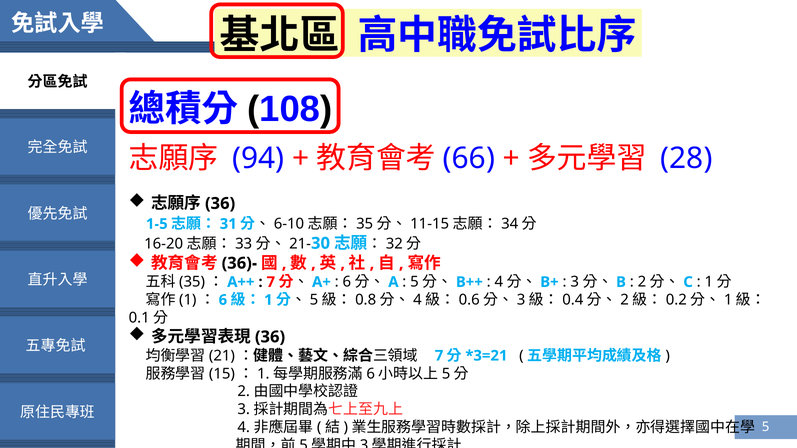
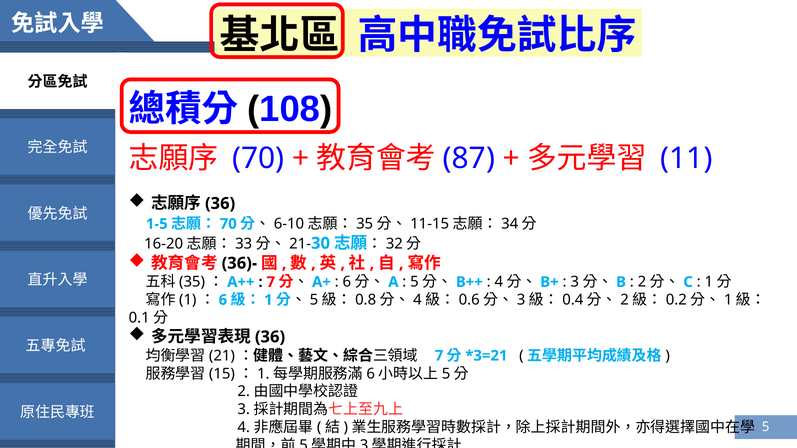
94 at (258, 159): 94 -> 70
66: 66 -> 87
28: 28 -> 11
31 at (228, 224): 31 -> 70
